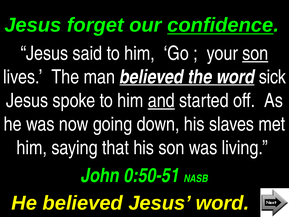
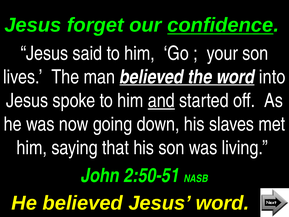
son at (255, 53) underline: present -> none
sick: sick -> into
0:50-51: 0:50-51 -> 2:50-51
